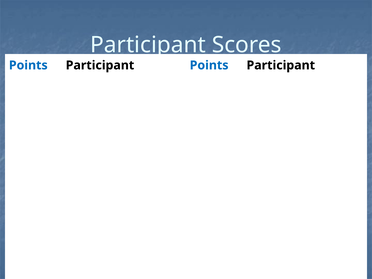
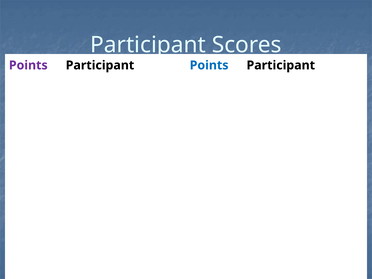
Points at (28, 65) colour: blue -> purple
